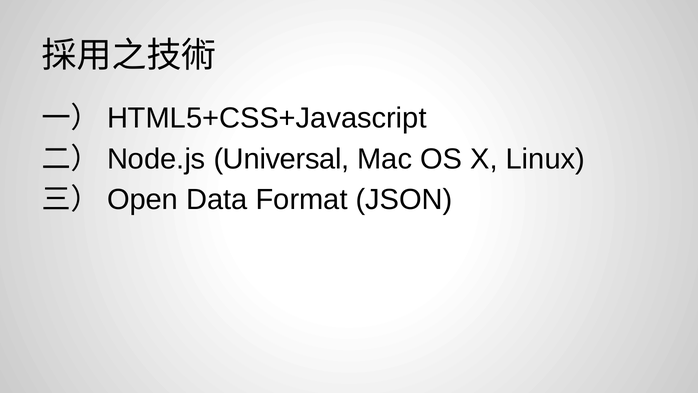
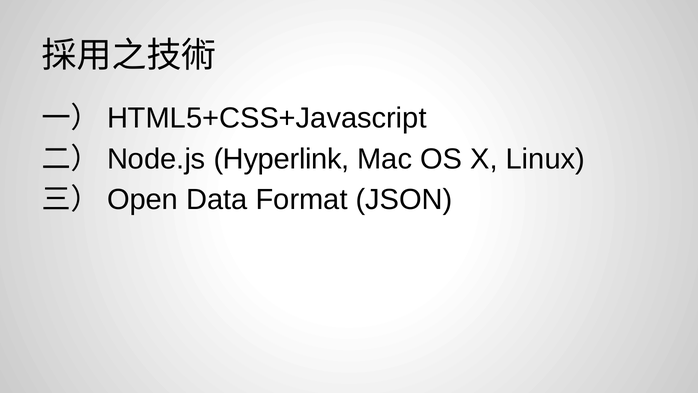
Universal: Universal -> Hyperlink
